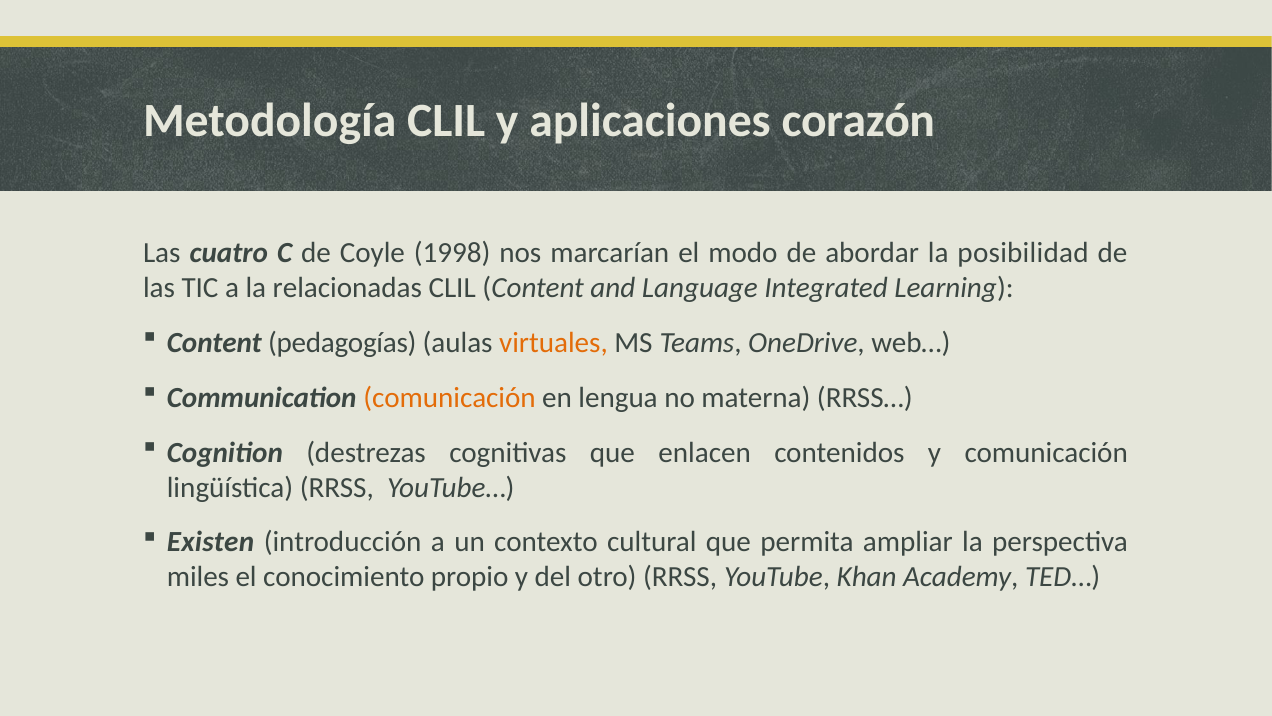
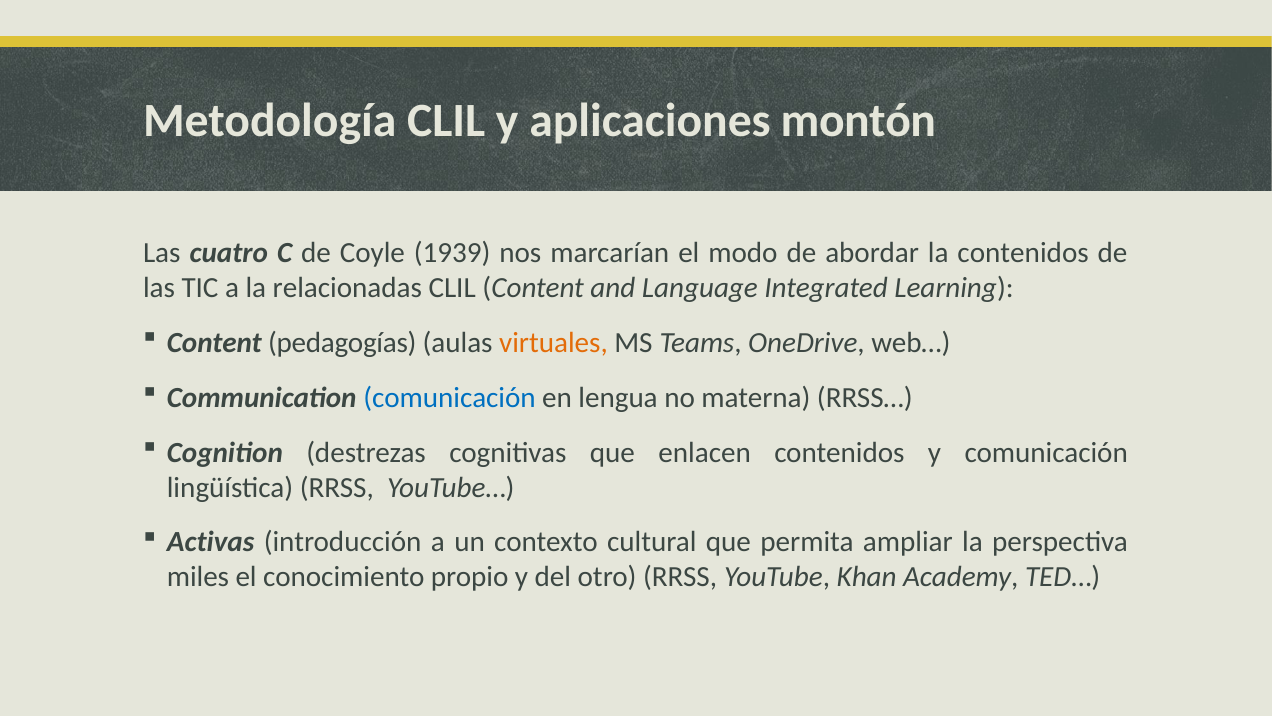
corazón: corazón -> montón
1998: 1998 -> 1939
la posibilidad: posibilidad -> contenidos
comunicación at (450, 397) colour: orange -> blue
Existen: Existen -> Activas
